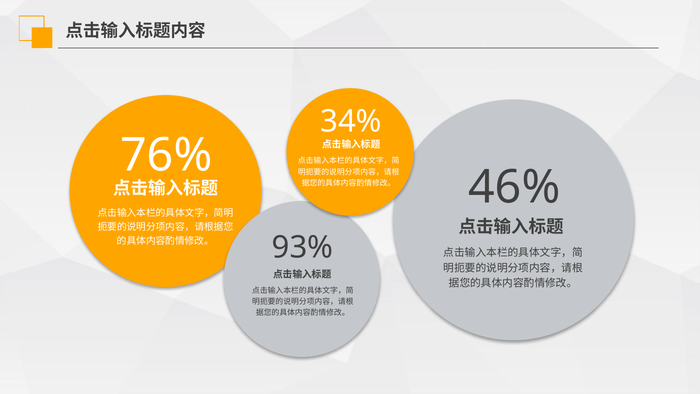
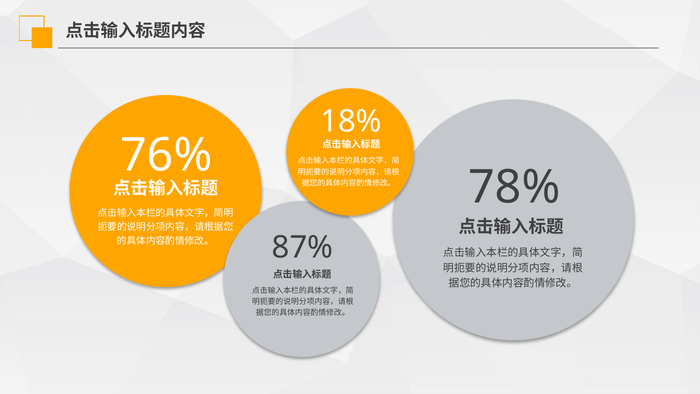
34%: 34% -> 18%
46%: 46% -> 78%
93%: 93% -> 87%
